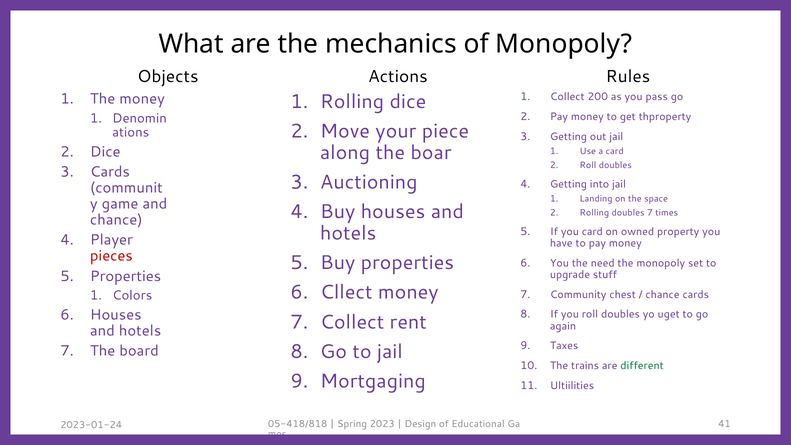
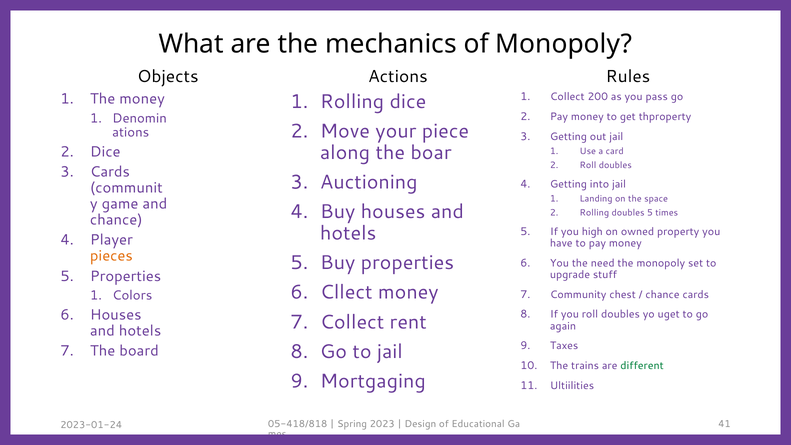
doubles 7: 7 -> 5
you card: card -> high
pieces colour: red -> orange
